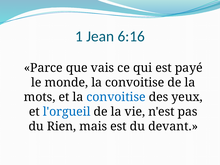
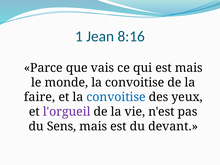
6:16: 6:16 -> 8:16
est payé: payé -> mais
mots: mots -> faire
l'orgueil colour: blue -> purple
Rien: Rien -> Sens
